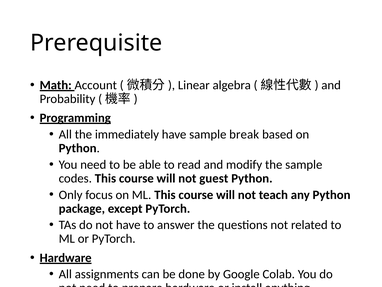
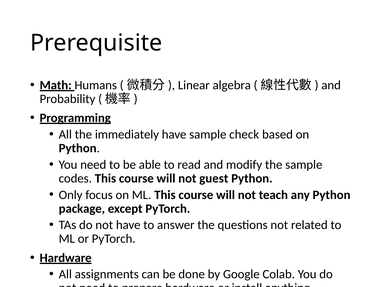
Account: Account -> Humans
break: break -> check
